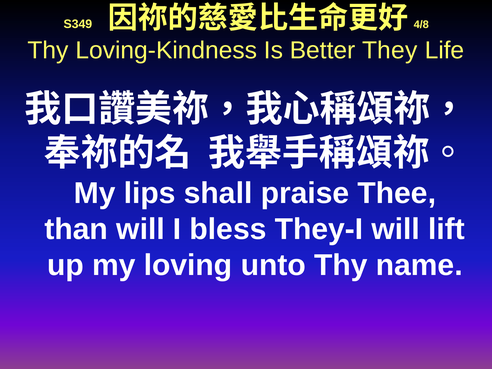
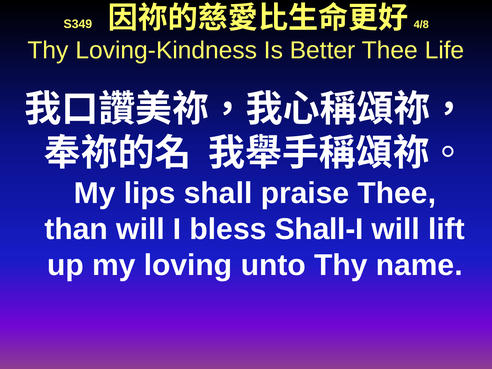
Better They: They -> Thee
They-I: They-I -> Shall-I
